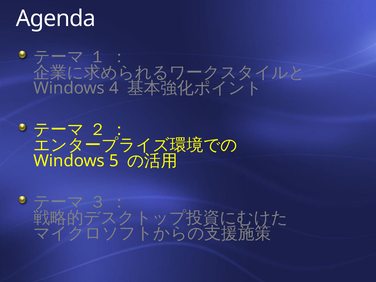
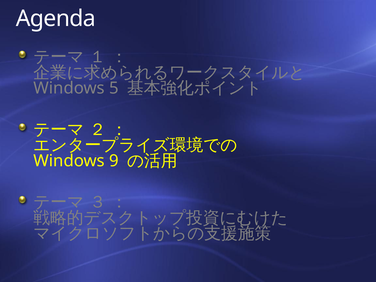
4: 4 -> 5
5: 5 -> 9
